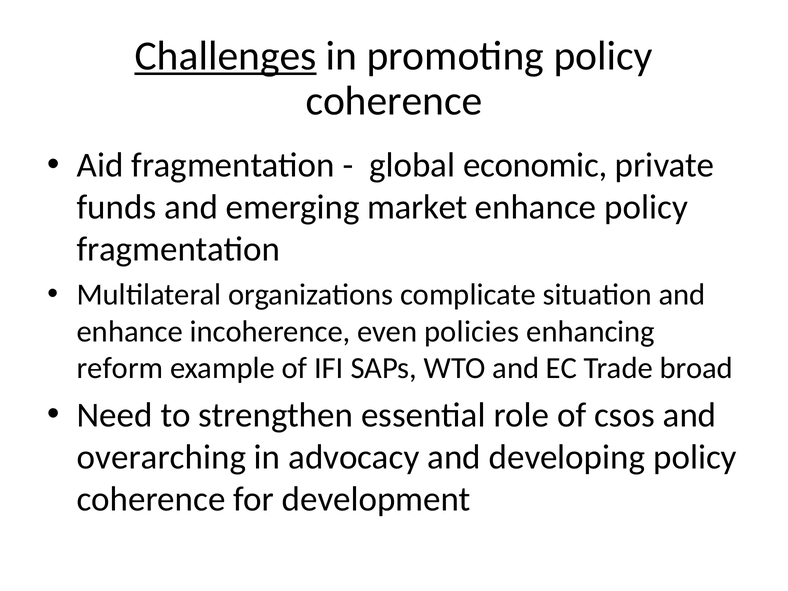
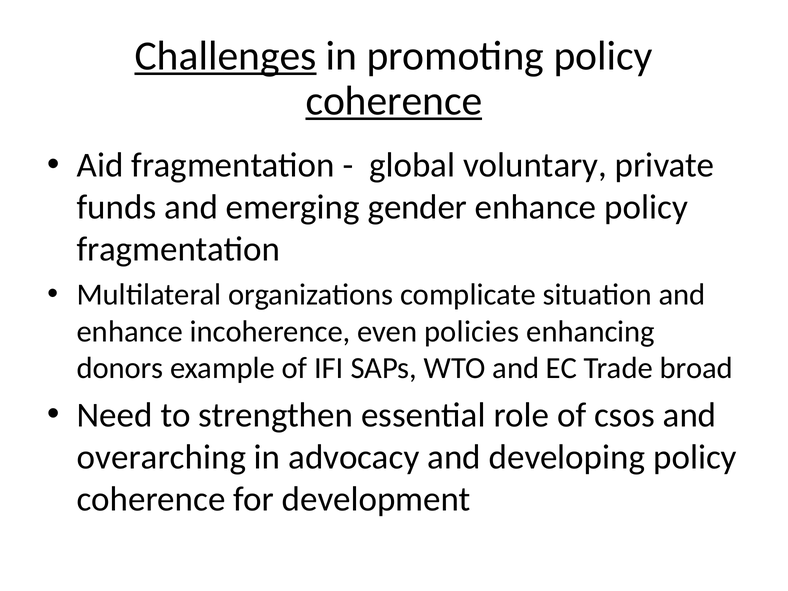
coherence at (394, 101) underline: none -> present
economic: economic -> voluntary
market: market -> gender
reform: reform -> donors
